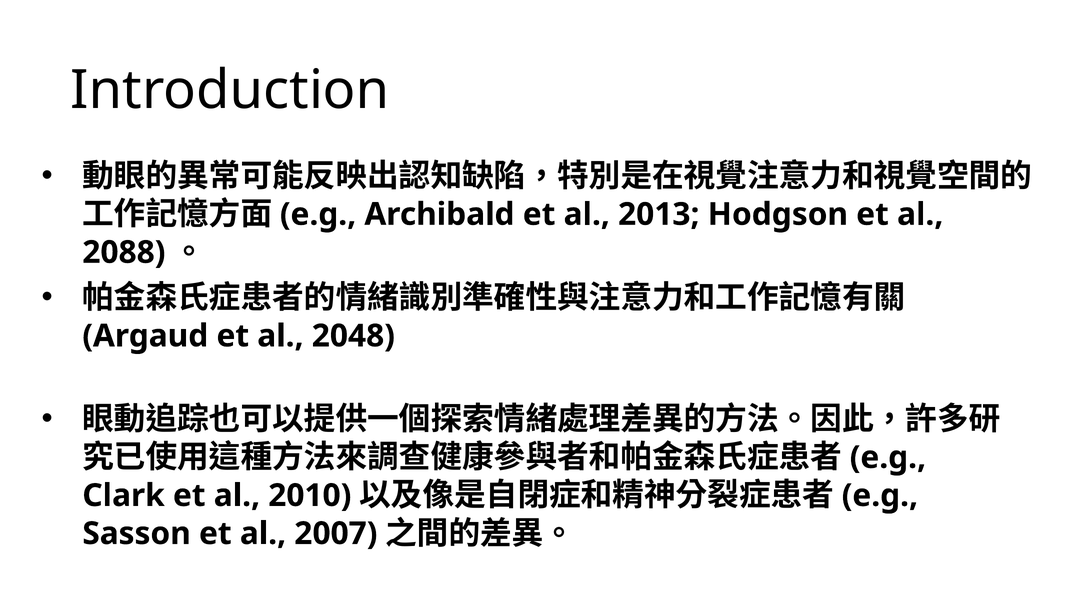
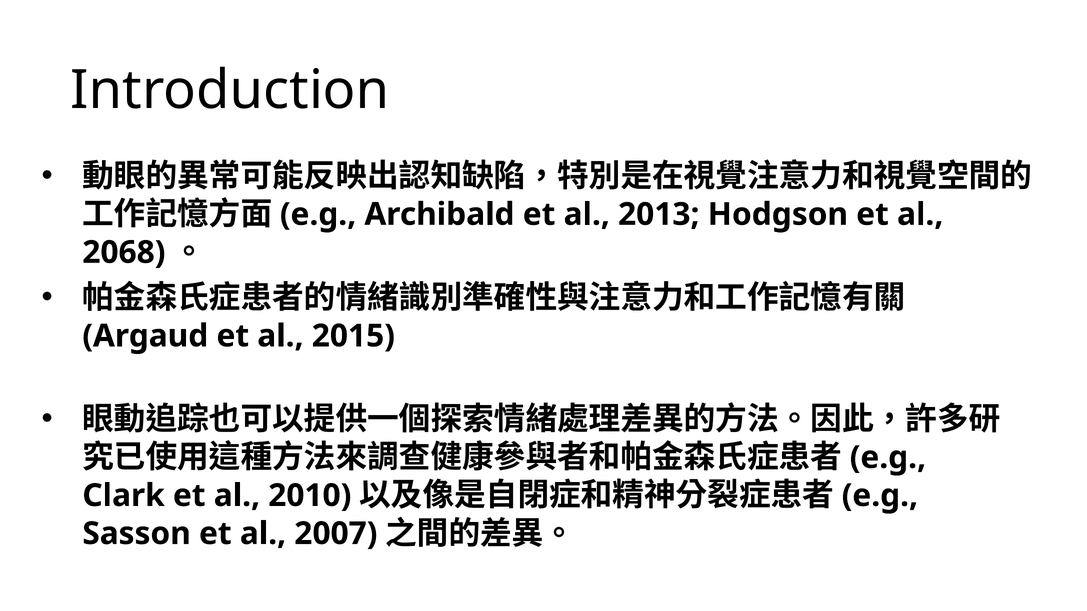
2088: 2088 -> 2068
2048: 2048 -> 2015
